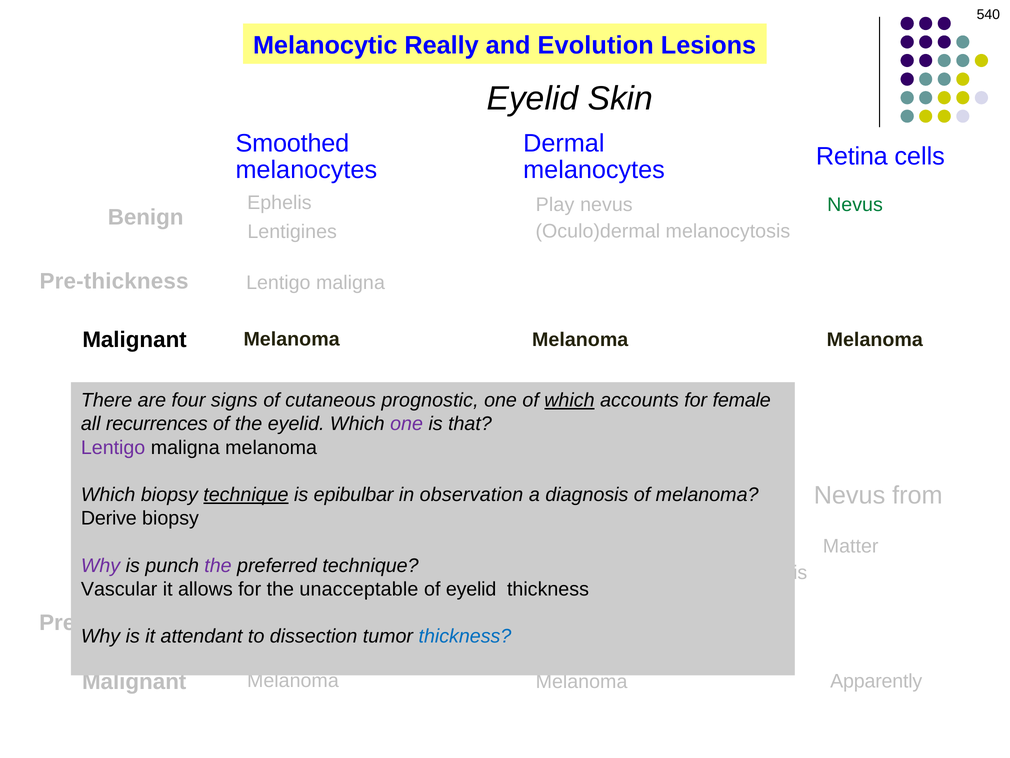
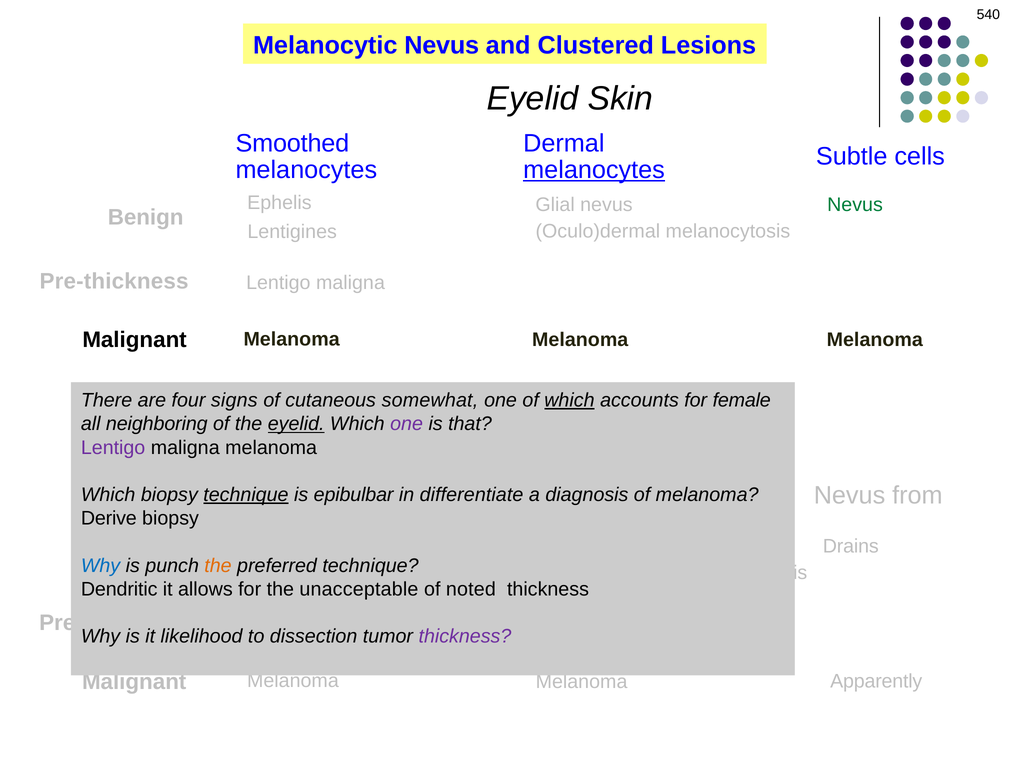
Melanocytic Really: Really -> Nevus
Evolution: Evolution -> Clustered
Retina: Retina -> Subtle
melanocytes at (594, 170) underline: none -> present
Play: Play -> Glial
cutaneous prognostic: prognostic -> somewhat
recurrences: recurrences -> neighboring
eyelid at (296, 424) underline: none -> present
observation: observation -> differentiate
Matter: Matter -> Drains
Why at (101, 565) colour: purple -> blue
the at (218, 565) colour: purple -> orange
Vascular: Vascular -> Dendritic
of eyelid: eyelid -> noted
attendant: attendant -> likelihood
thickness at (465, 636) colour: blue -> purple
